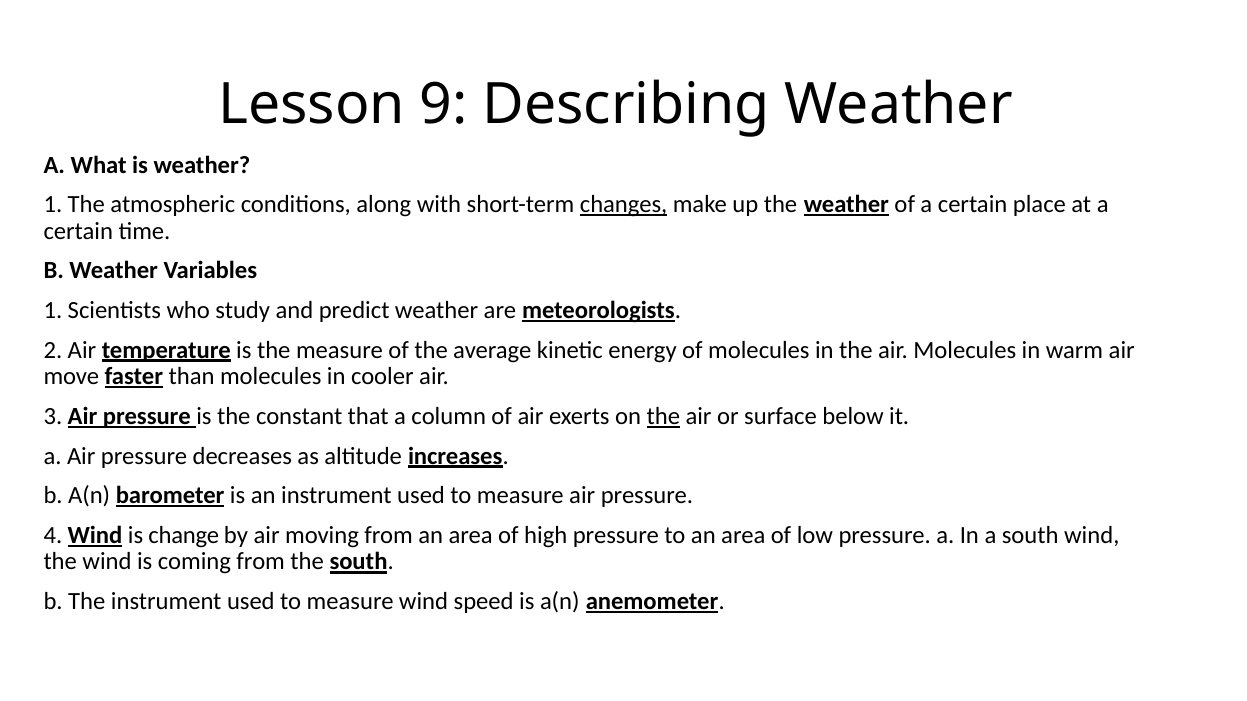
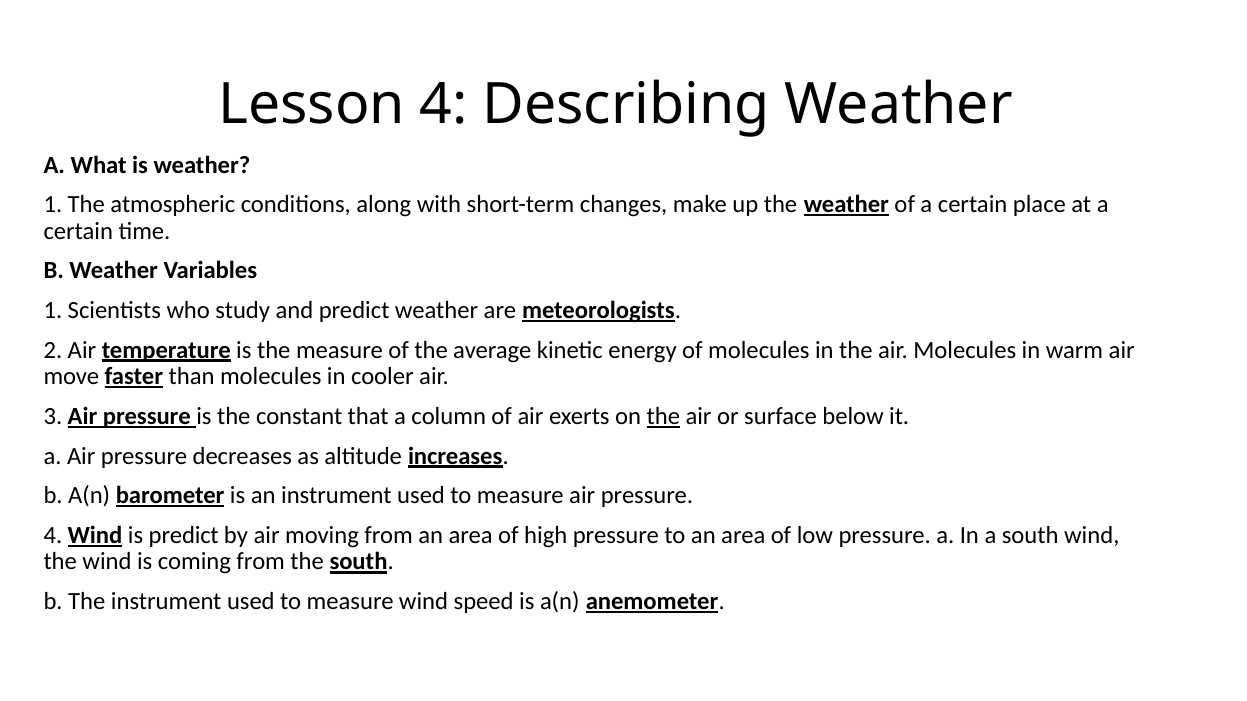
Lesson 9: 9 -> 4
changes underline: present -> none
is change: change -> predict
